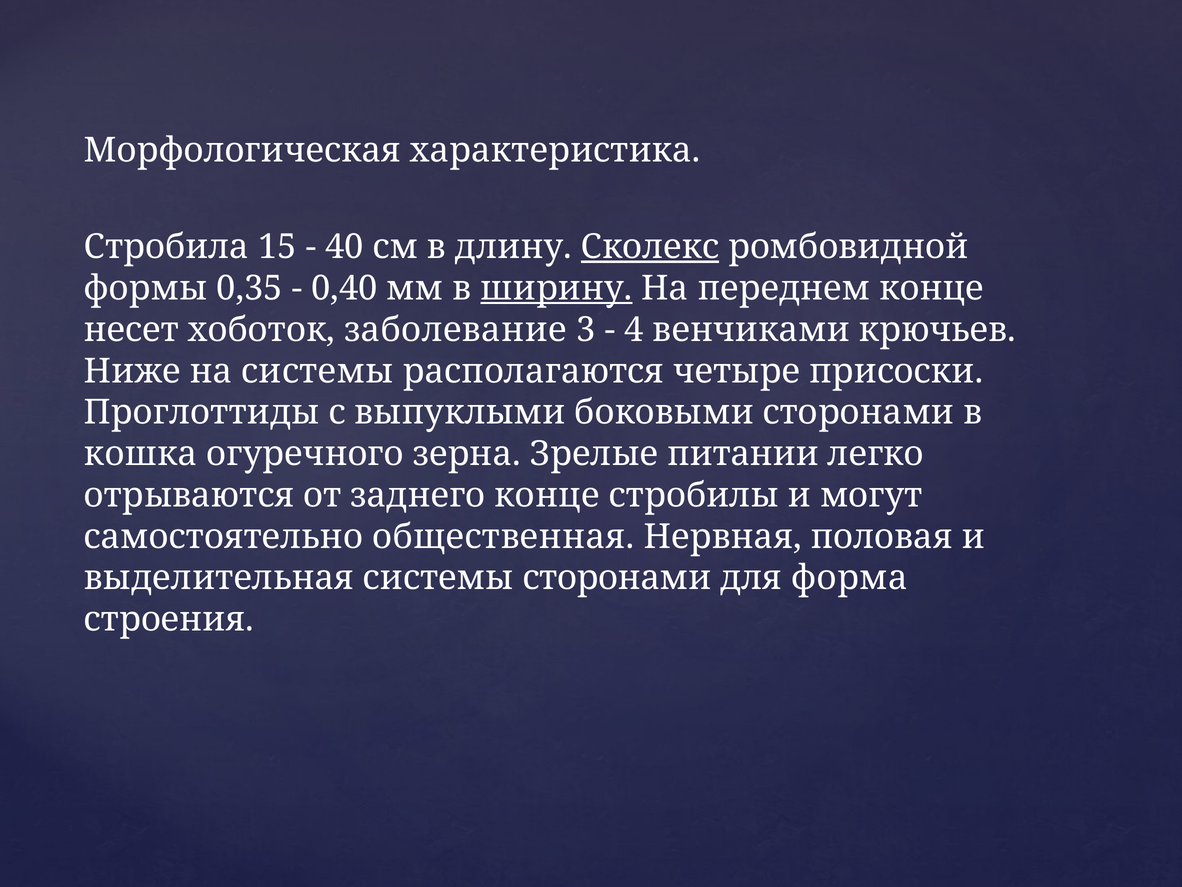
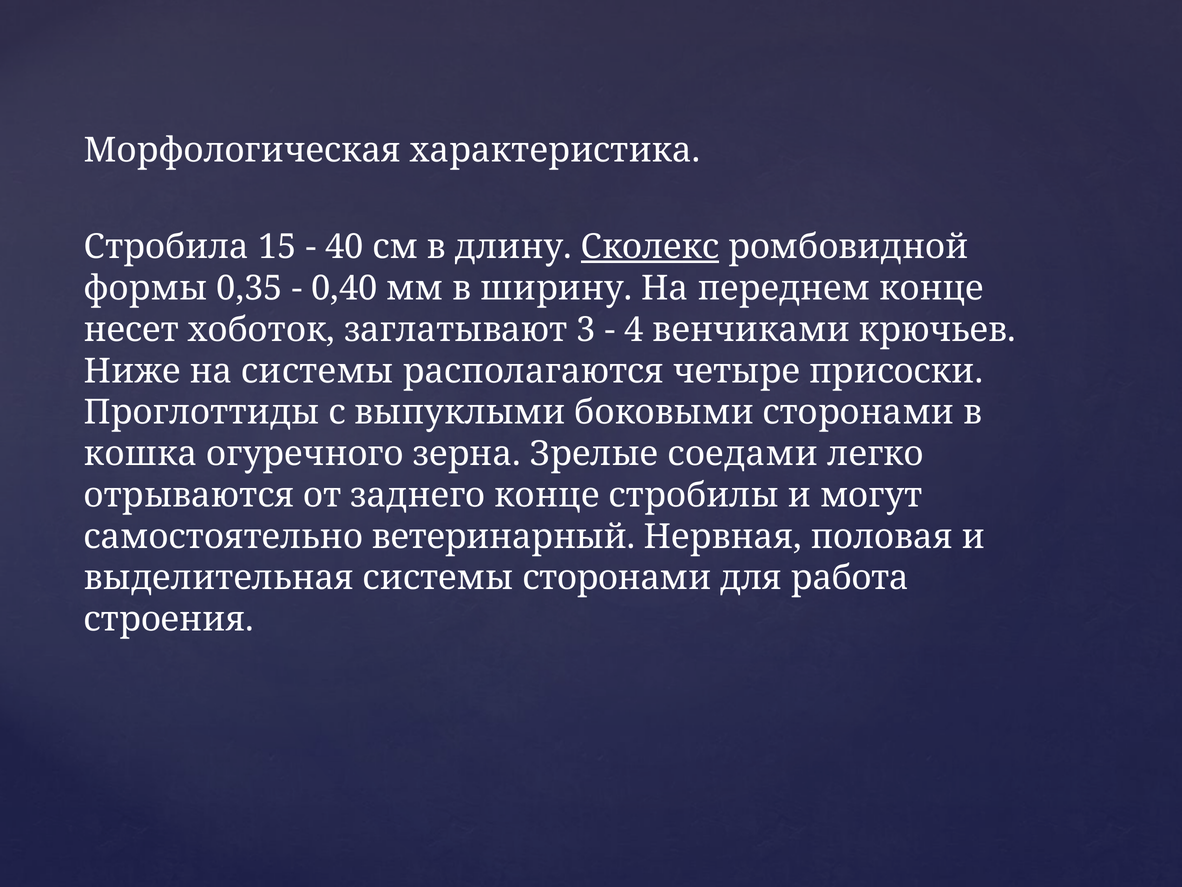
ширину underline: present -> none
заболевание: заболевание -> заглатывают
питании: питании -> соедами
общественная: общественная -> ветеринарный
форма: форма -> работа
